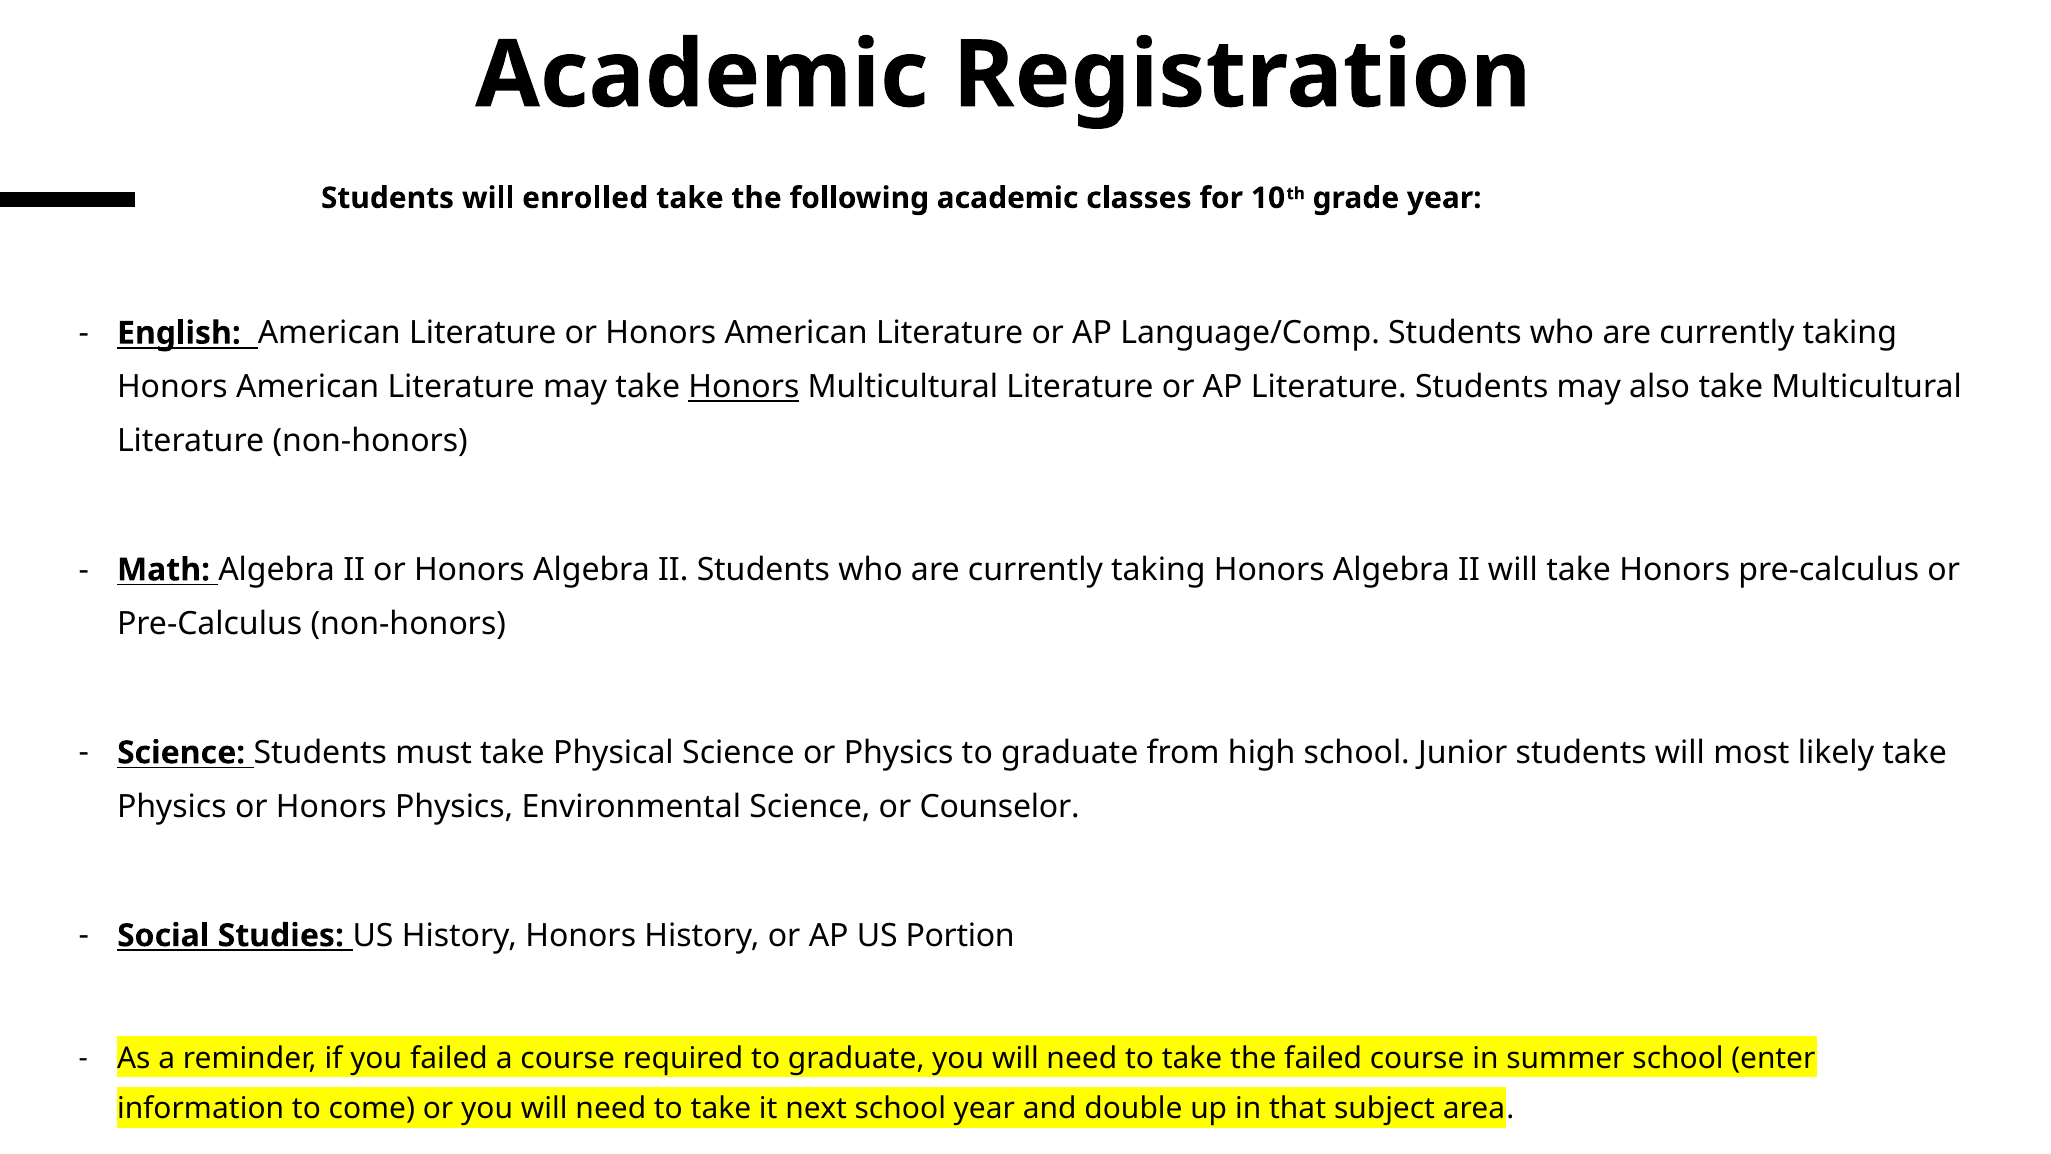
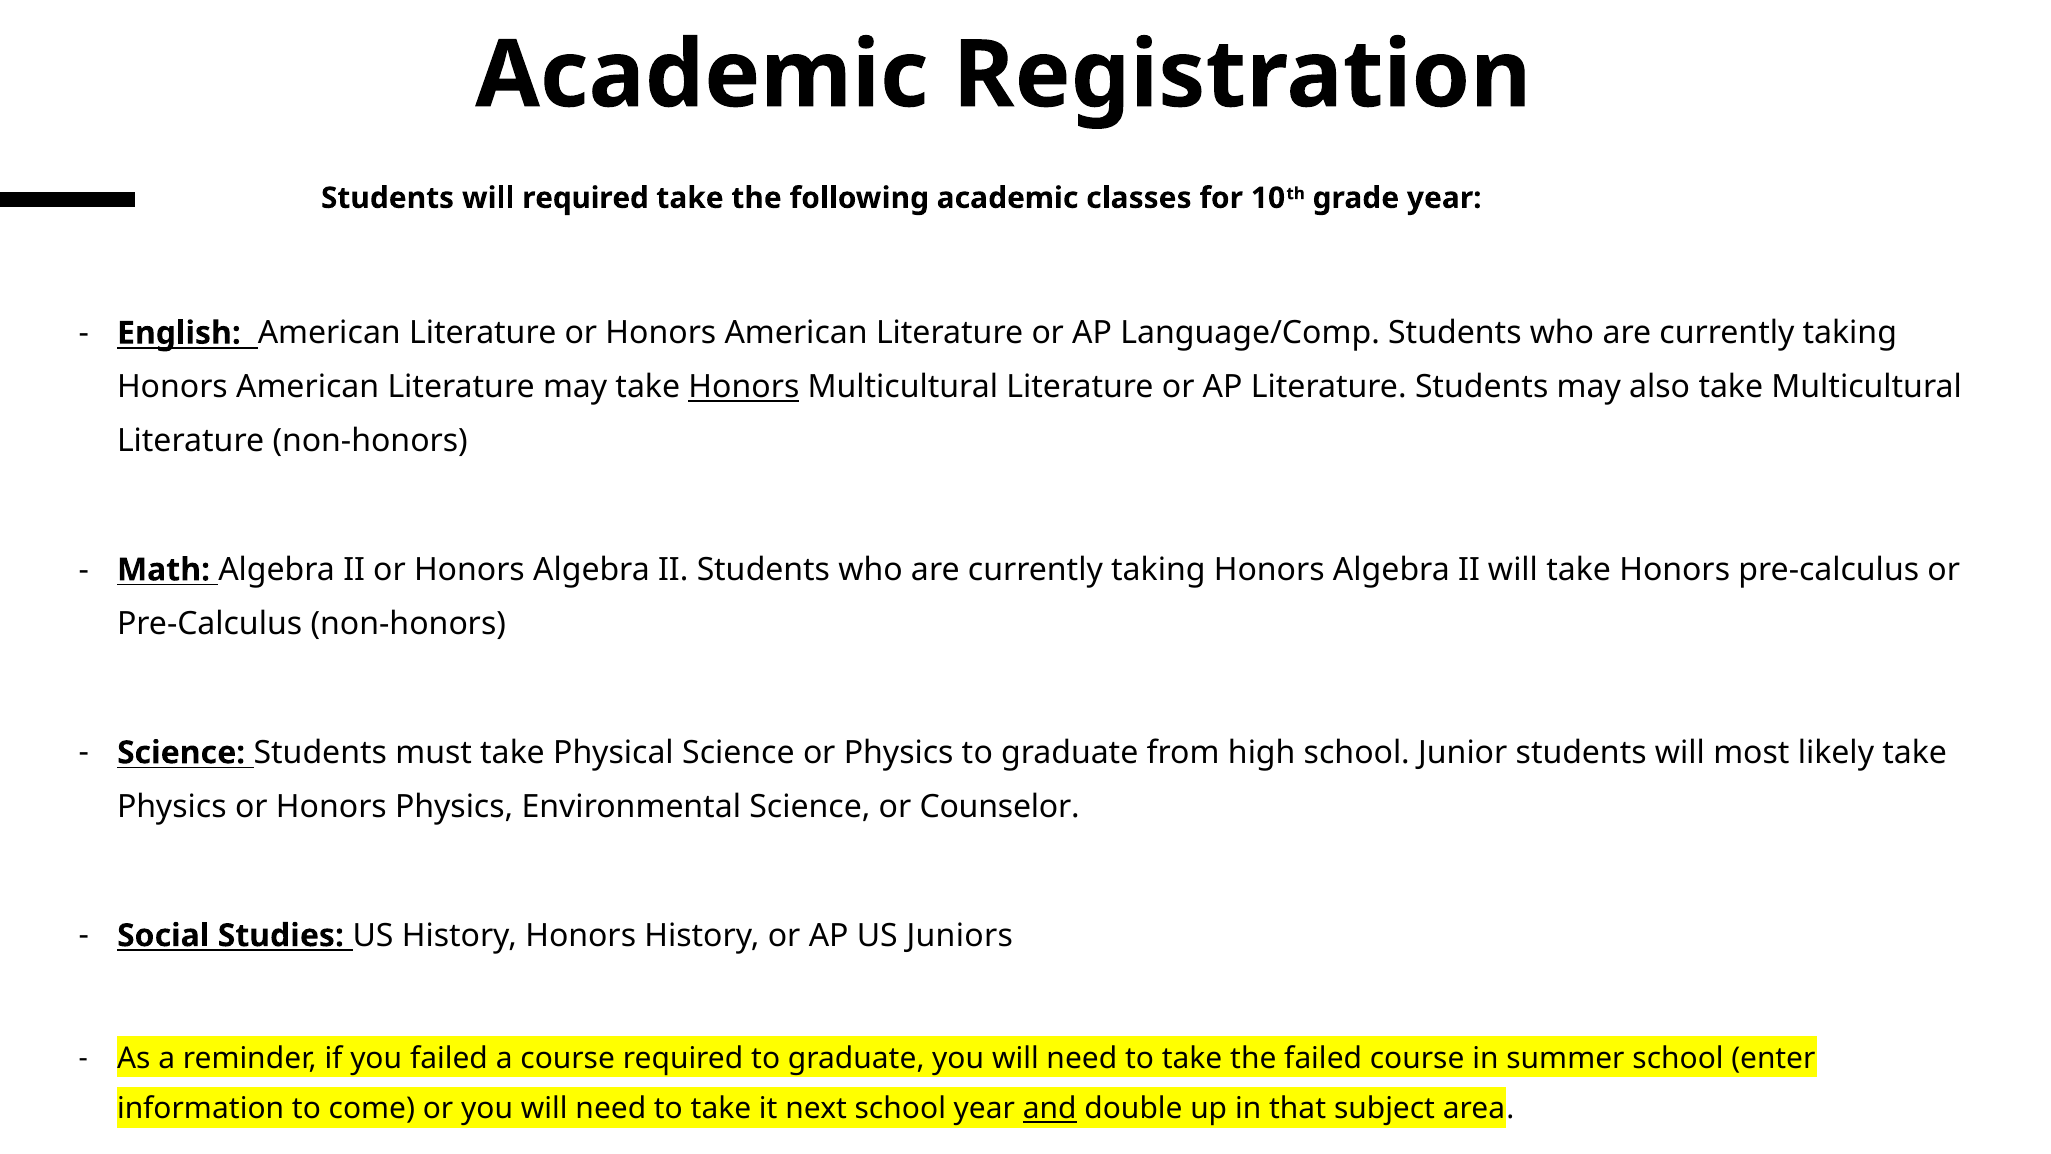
will enrolled: enrolled -> required
Portion: Portion -> Juniors
and underline: none -> present
